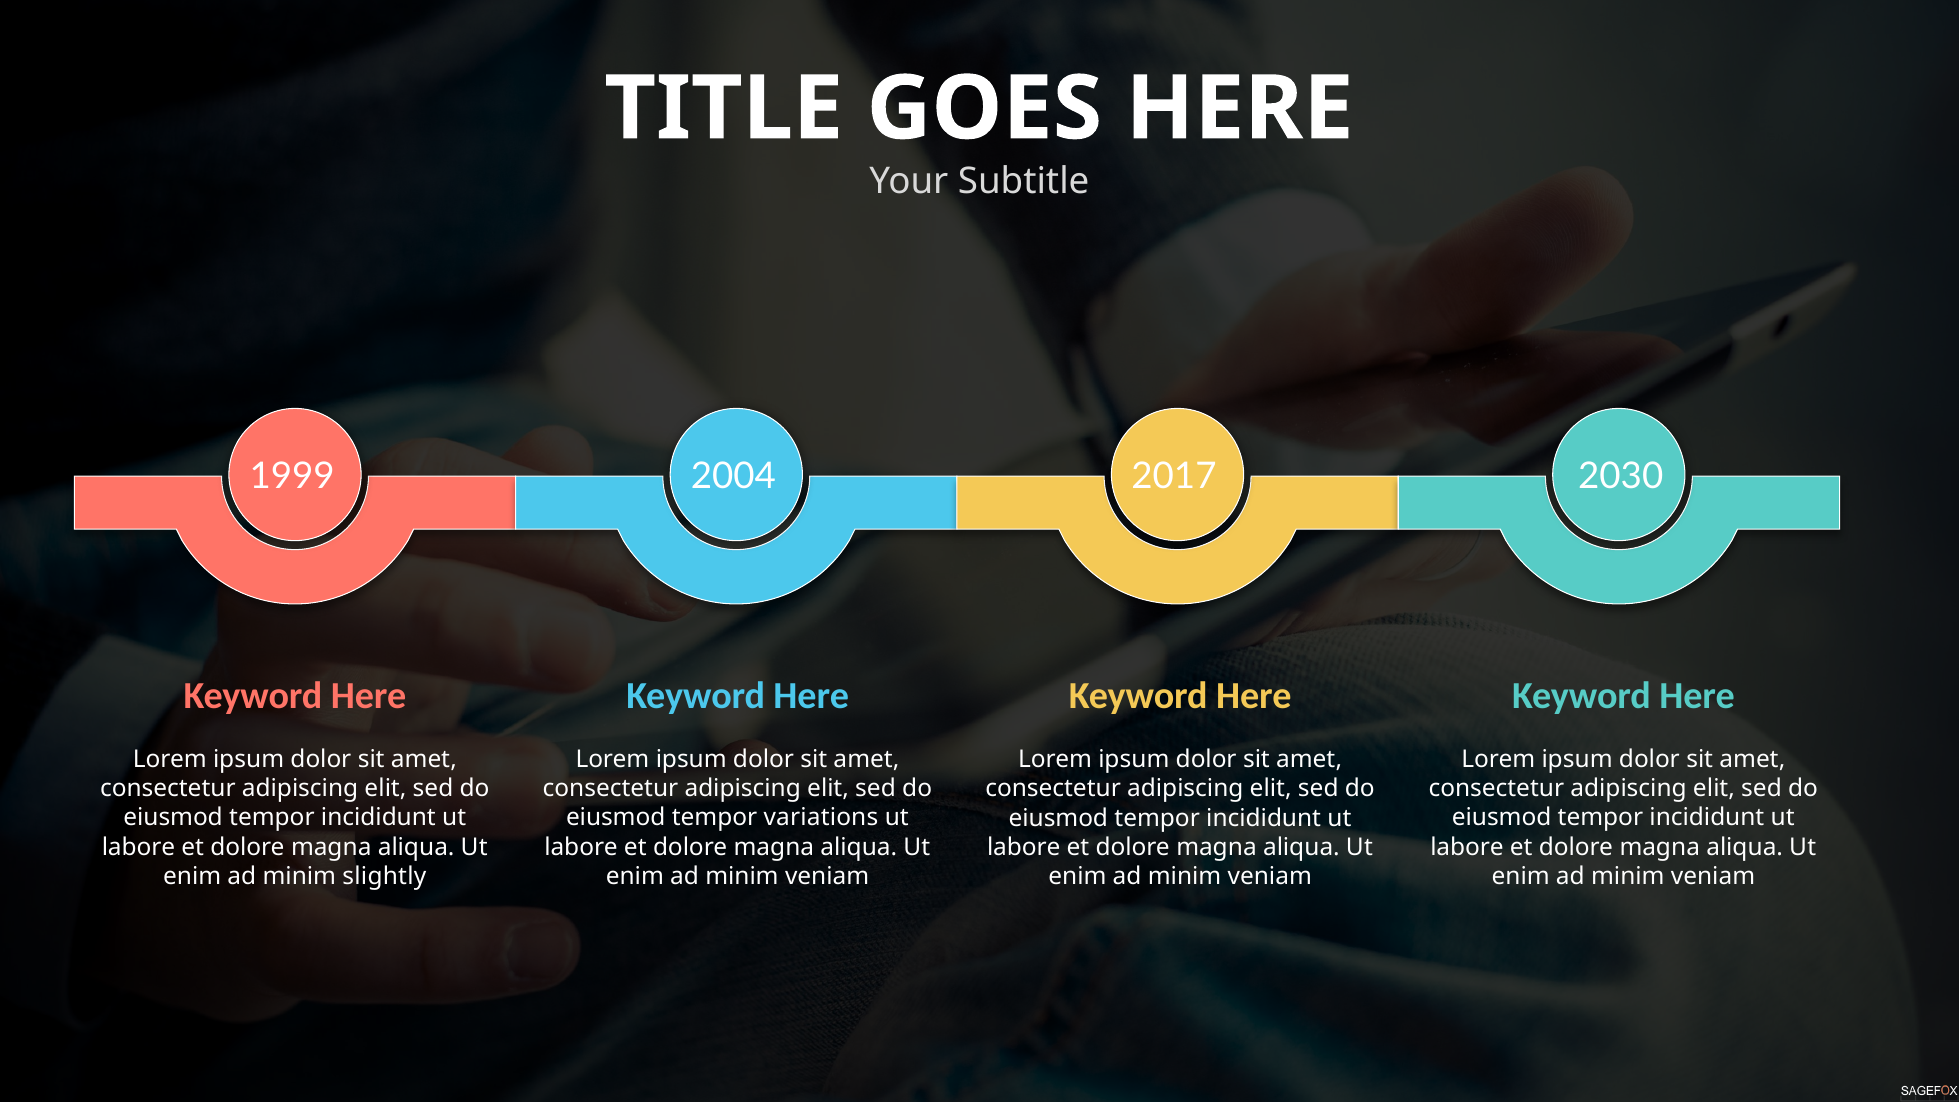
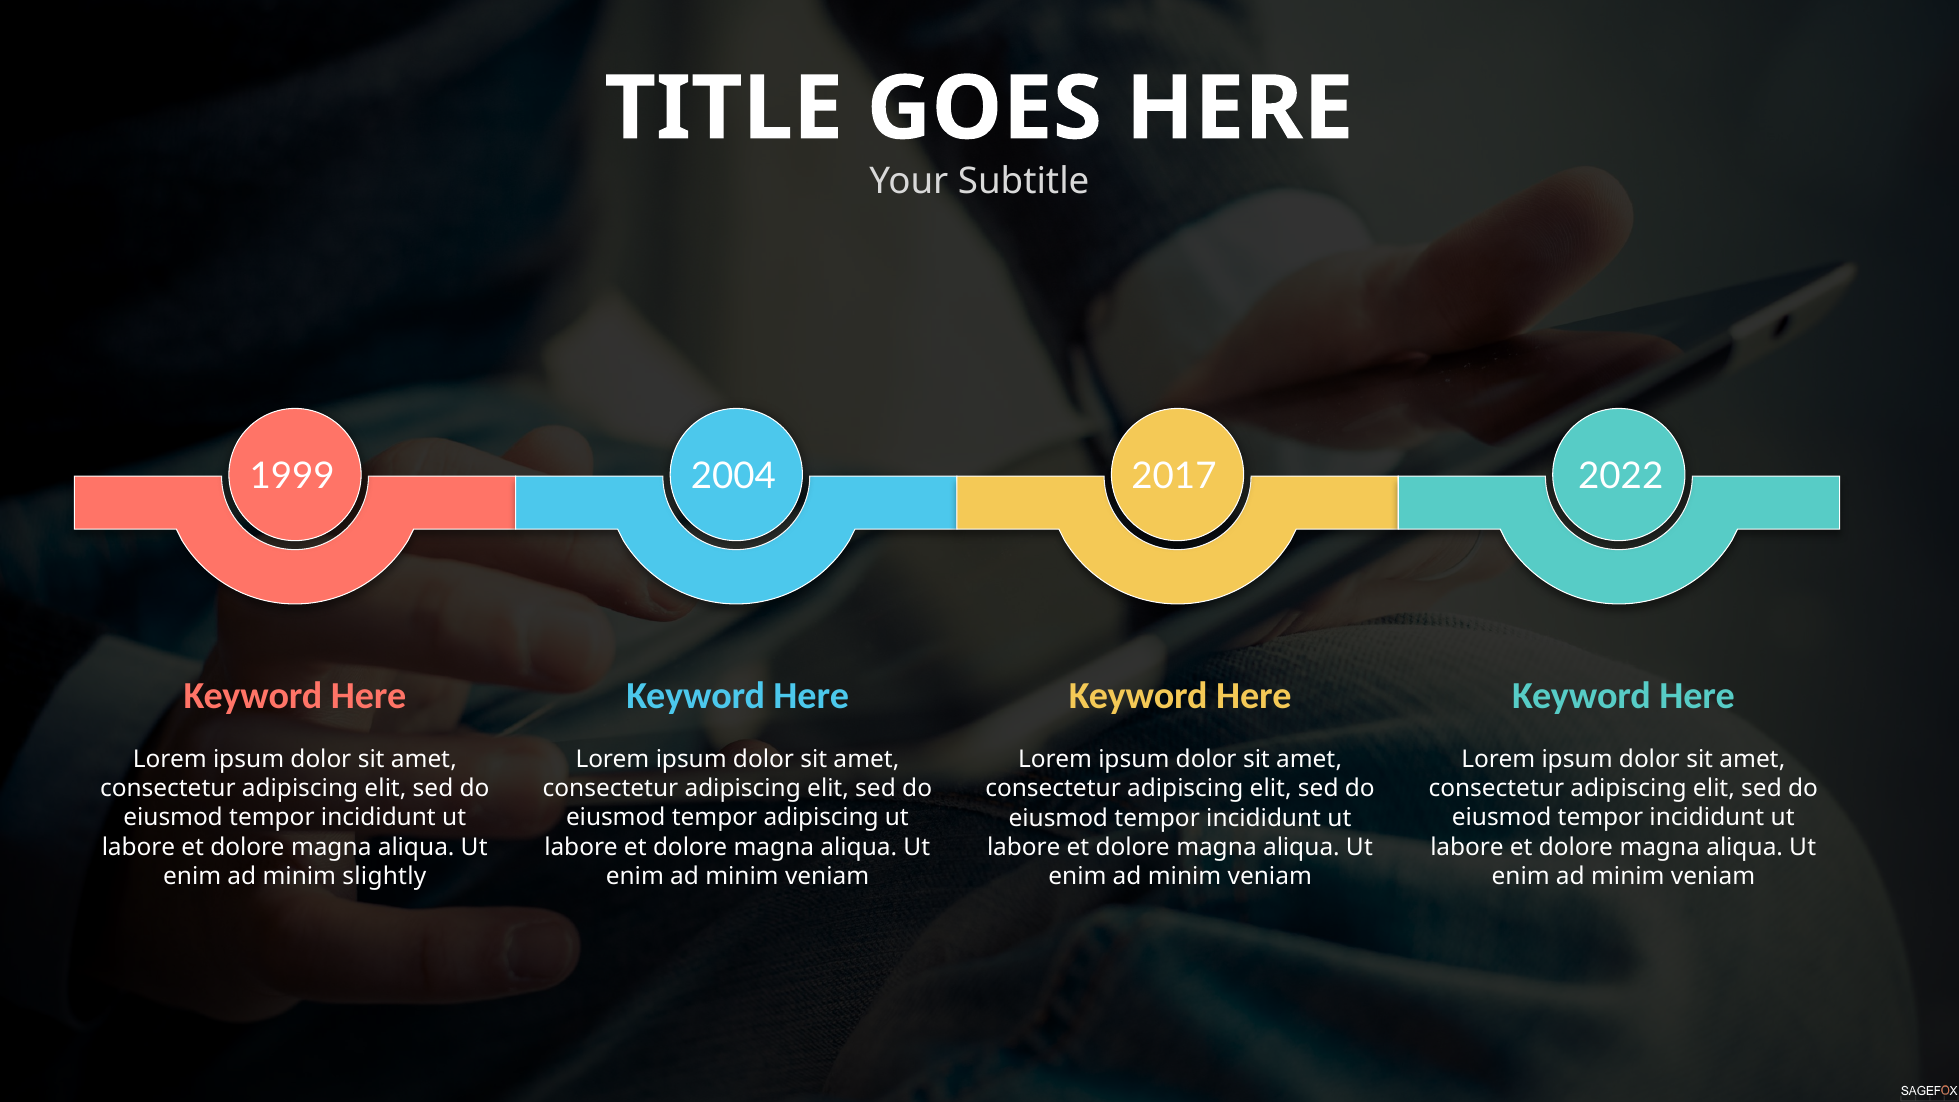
2030: 2030 -> 2022
tempor variations: variations -> adipiscing
